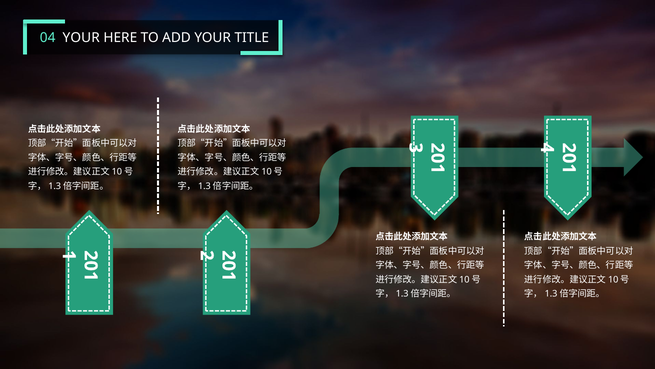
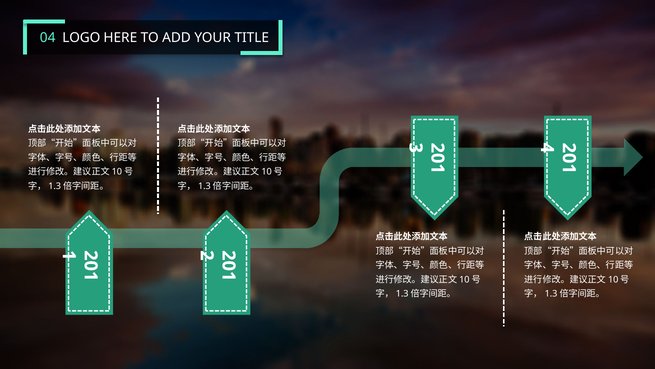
04 YOUR: YOUR -> LOGO
